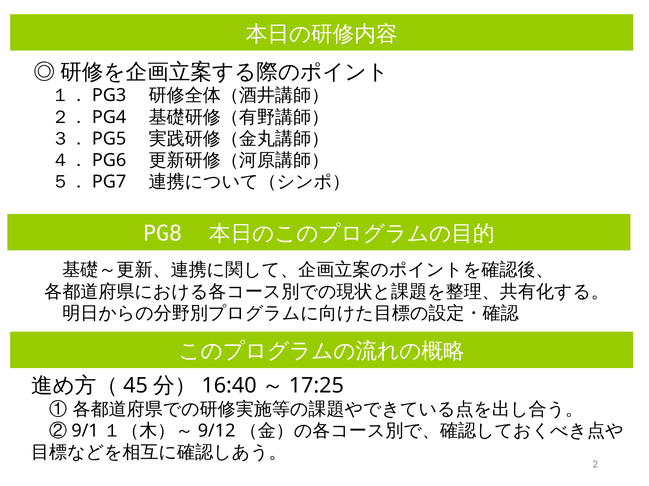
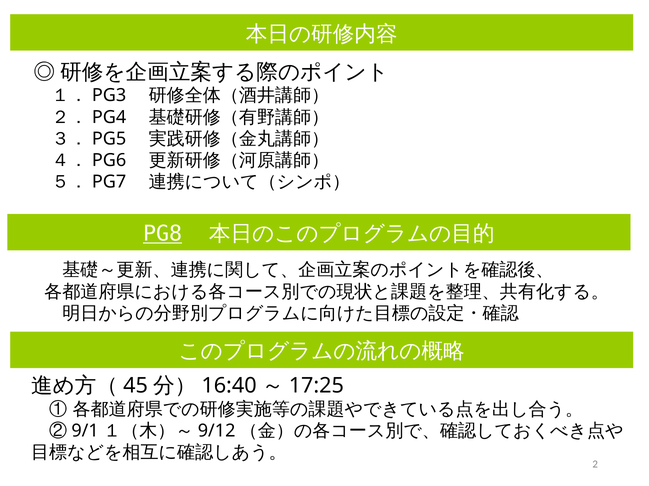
PG8 underline: none -> present
